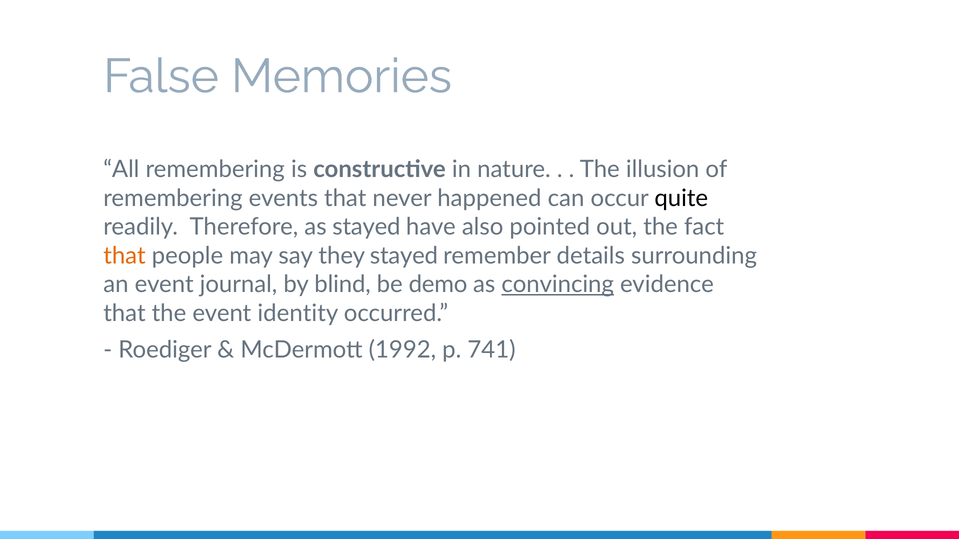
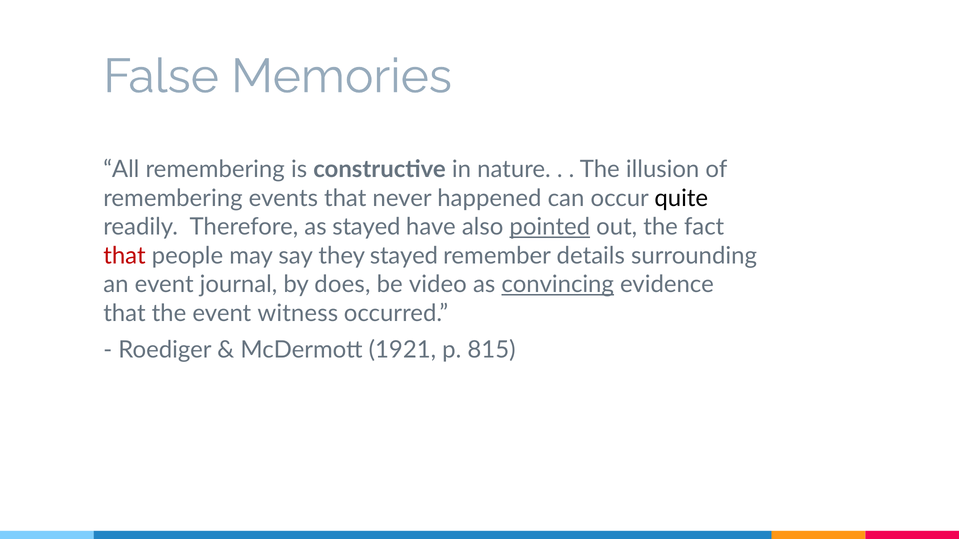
pointed underline: none -> present
that at (125, 256) colour: orange -> red
blind: blind -> does
demo: demo -> video
identity: identity -> witness
1992: 1992 -> 1921
741: 741 -> 815
